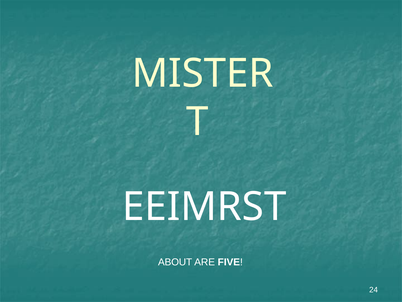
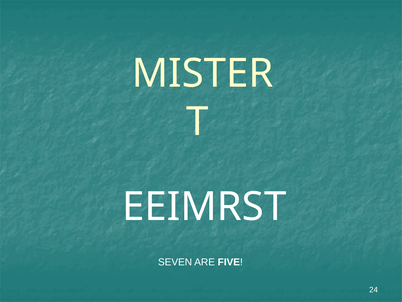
ABOUT: ABOUT -> SEVEN
